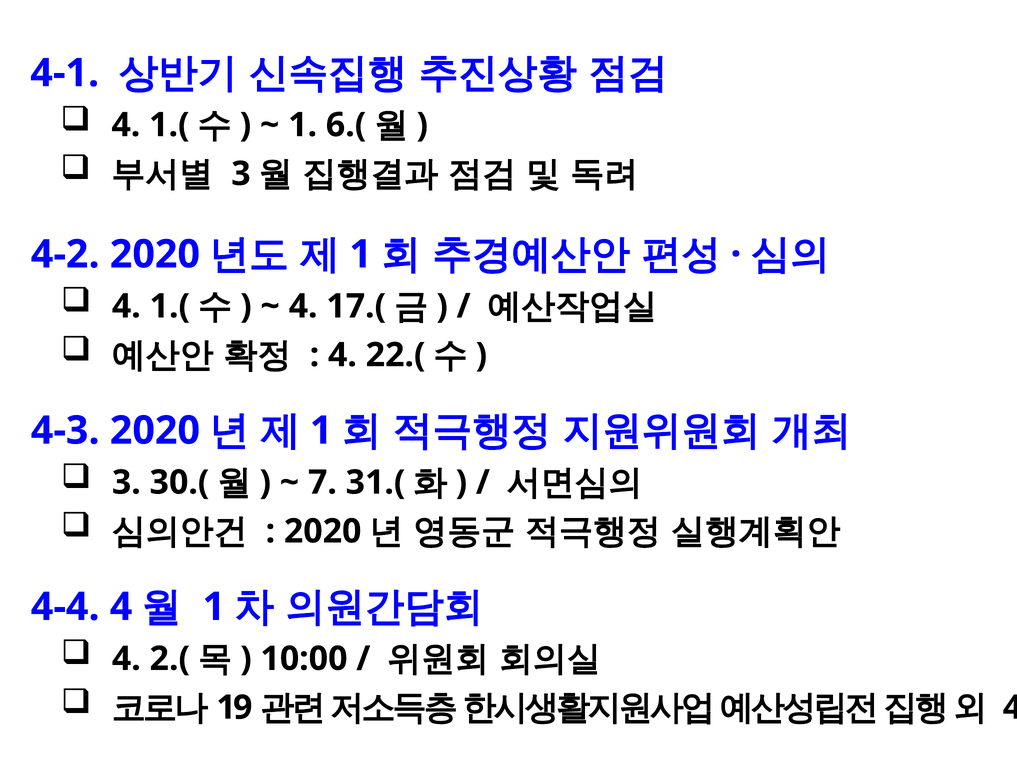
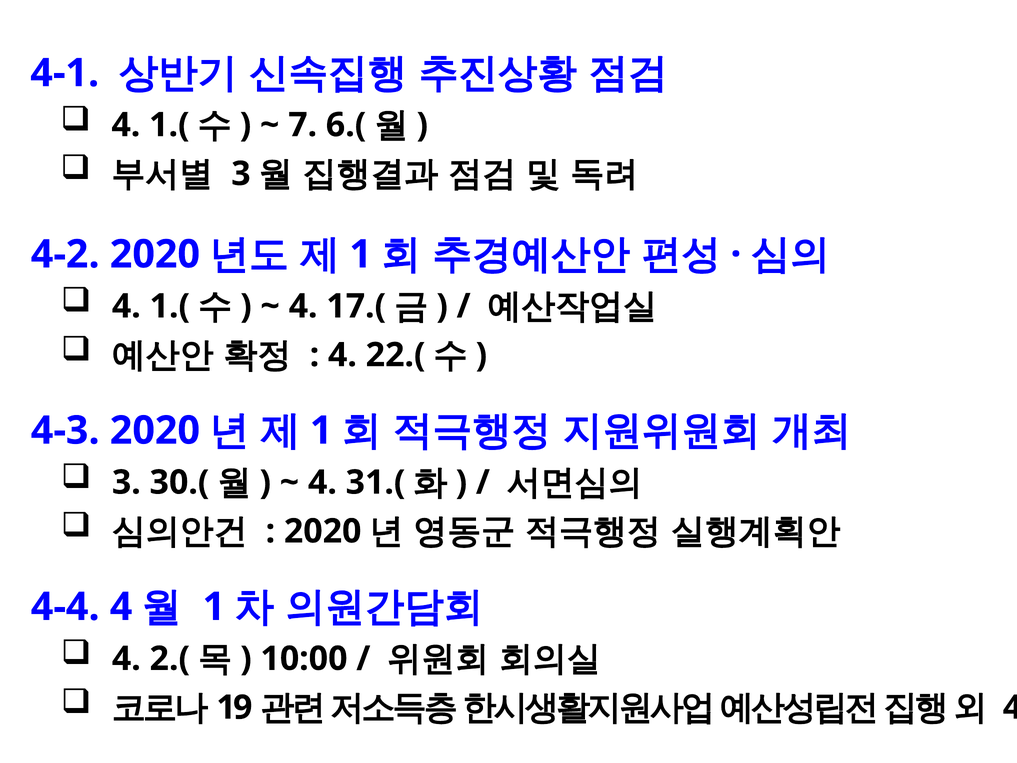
1 at (303, 125): 1 -> 7
7 at (322, 482): 7 -> 4
